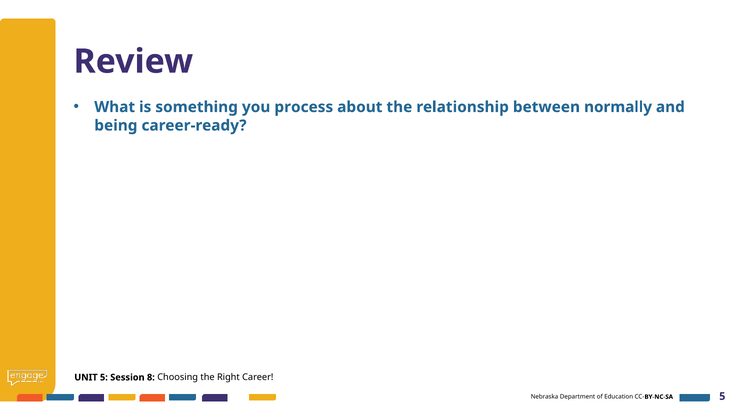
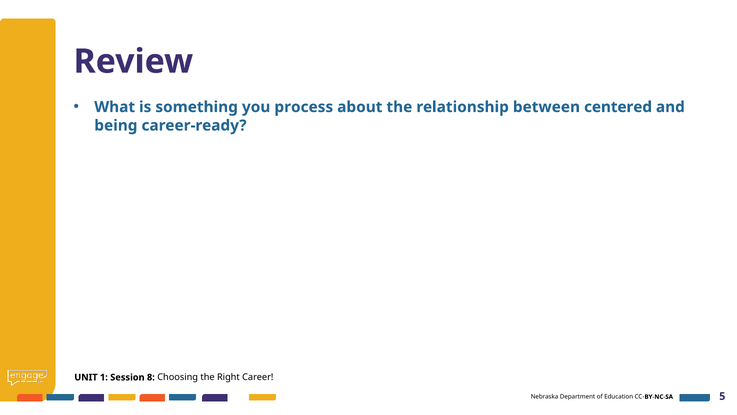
normally: normally -> centered
UNIT 5: 5 -> 1
